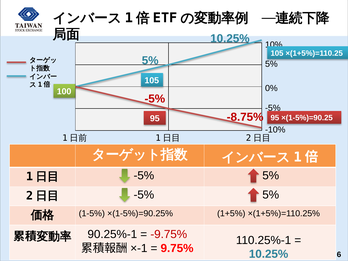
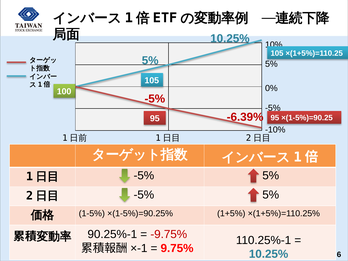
-8.75%: -8.75% -> -6.39%
